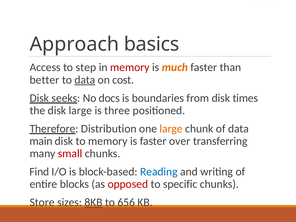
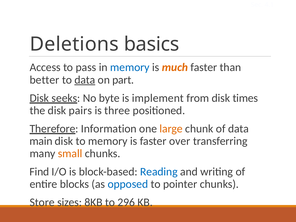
Approach: Approach -> Deletions
step: step -> pass
memory at (130, 67) colour: red -> blue
cost: cost -> part
docs: docs -> byte
boundaries: boundaries -> implement
disk large: large -> pairs
Distribution: Distribution -> Information
small colour: red -> orange
opposed colour: red -> blue
specific: specific -> pointer
8KB underline: present -> none
656: 656 -> 296
